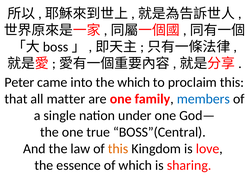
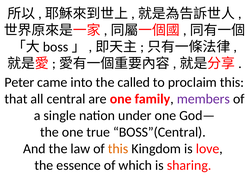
the which: which -> called
matter: matter -> central
members colour: blue -> purple
